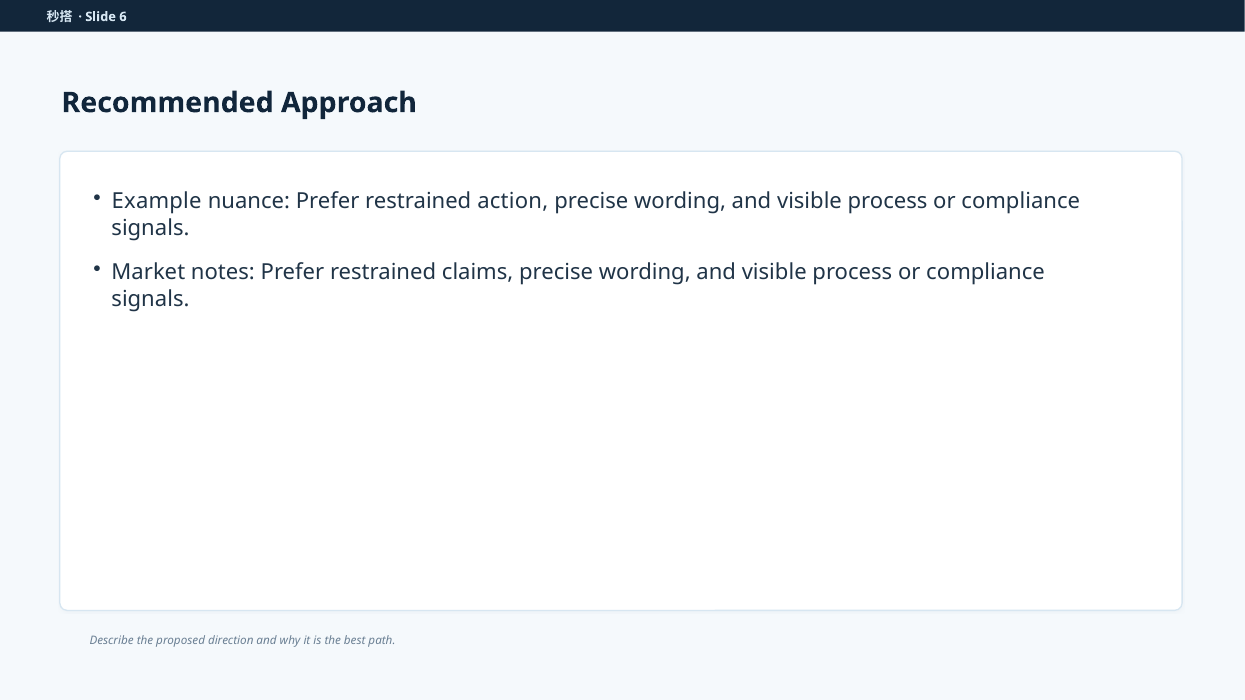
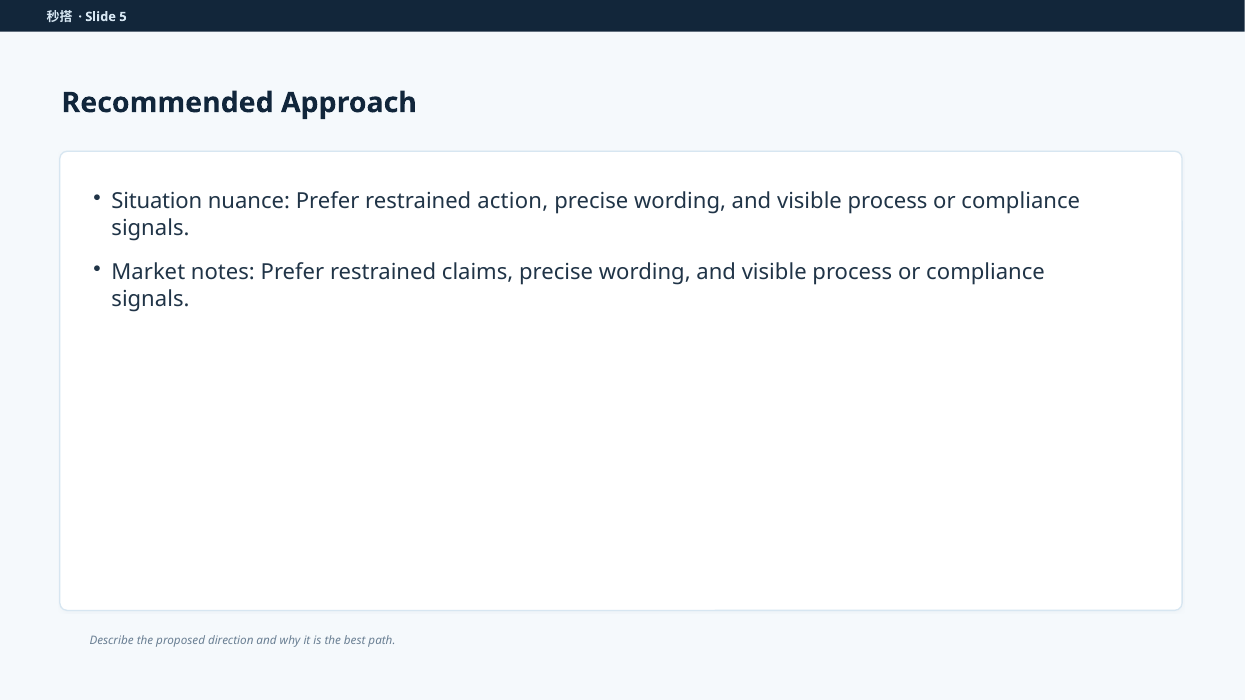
6: 6 -> 5
Example: Example -> Situation
